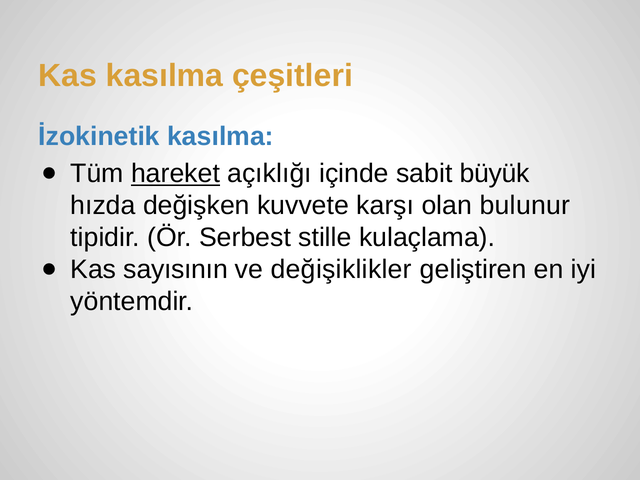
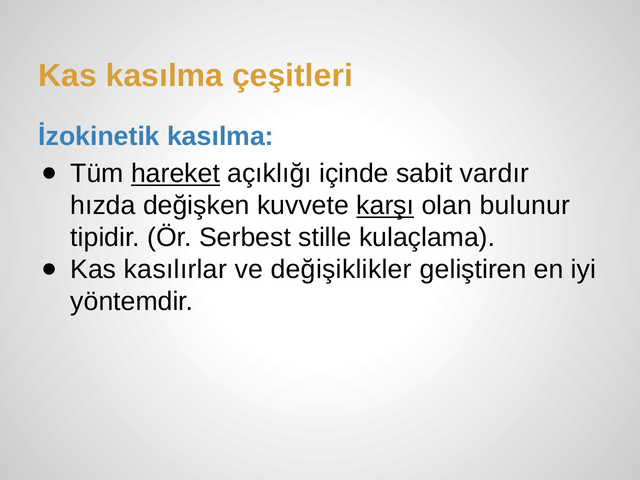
büyük: büyük -> vardır
karşı underline: none -> present
sayısının: sayısının -> kasılırlar
